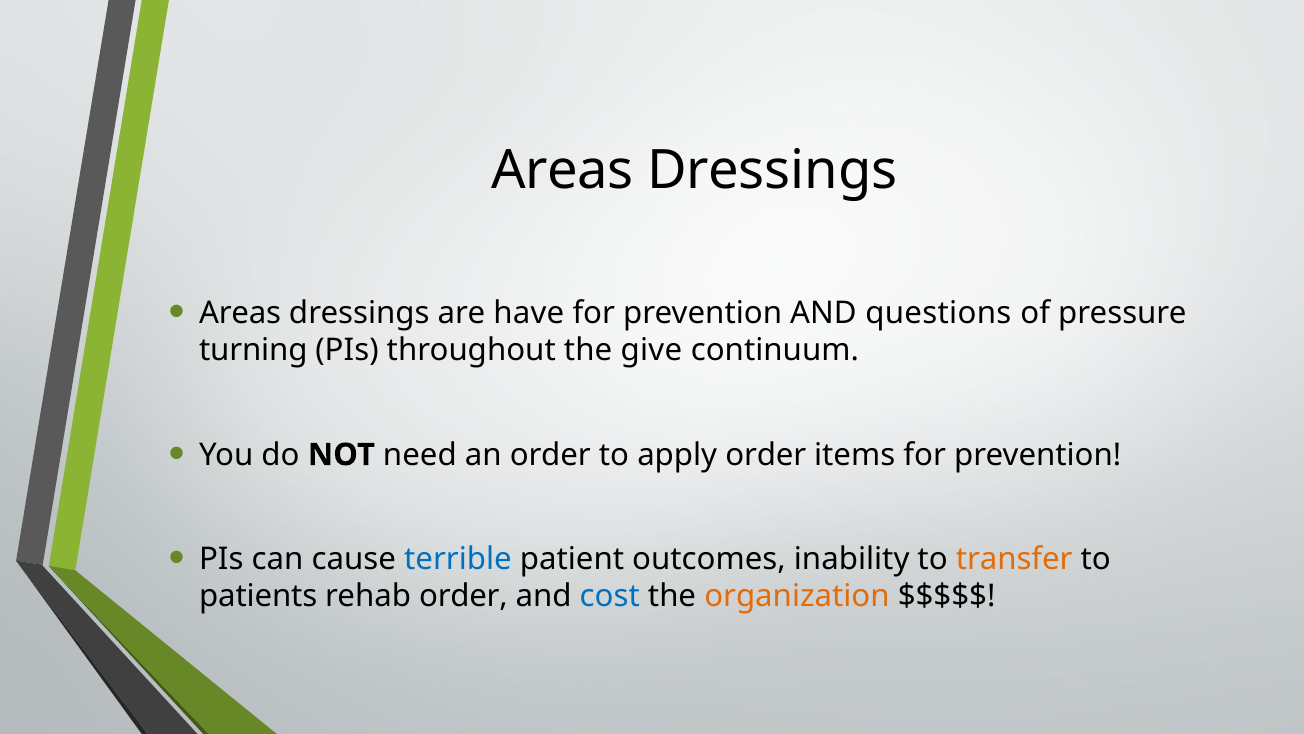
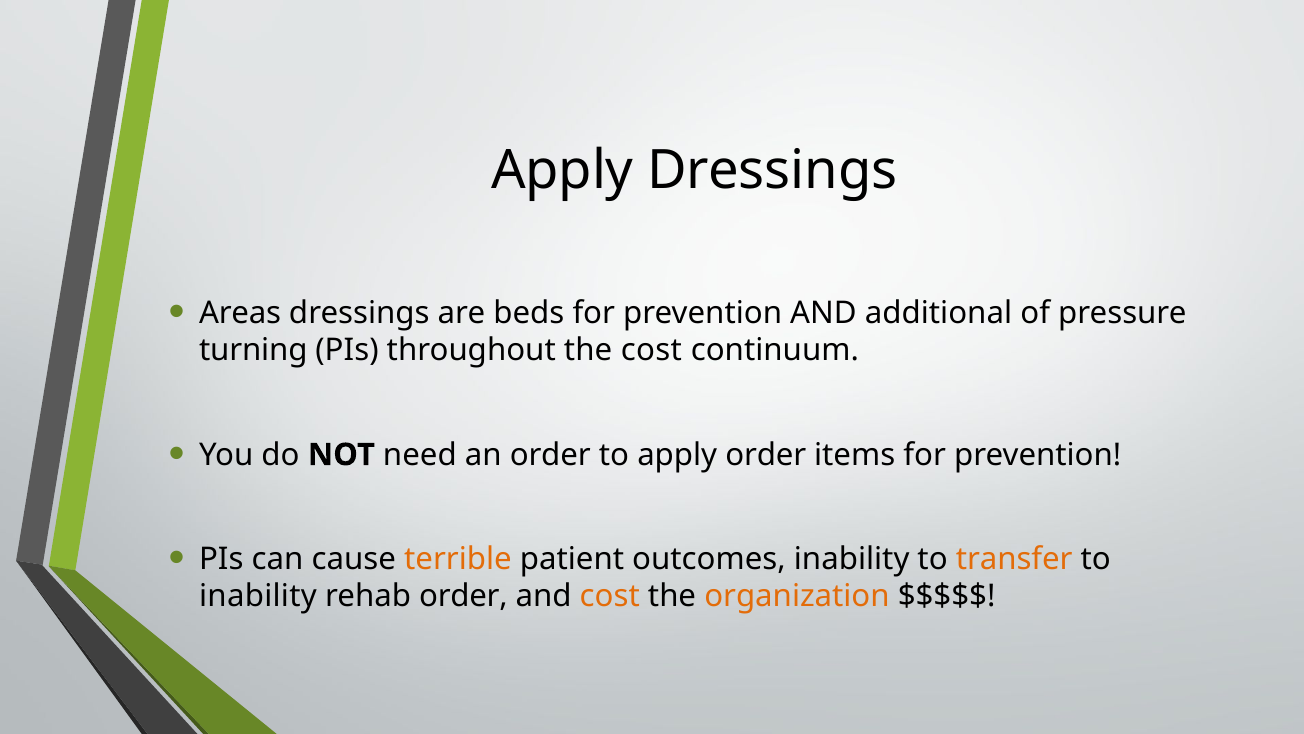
Areas at (562, 171): Areas -> Apply
have: have -> beds
questions: questions -> additional
the give: give -> cost
terrible colour: blue -> orange
patients at (258, 596): patients -> inability
cost at (610, 596) colour: blue -> orange
